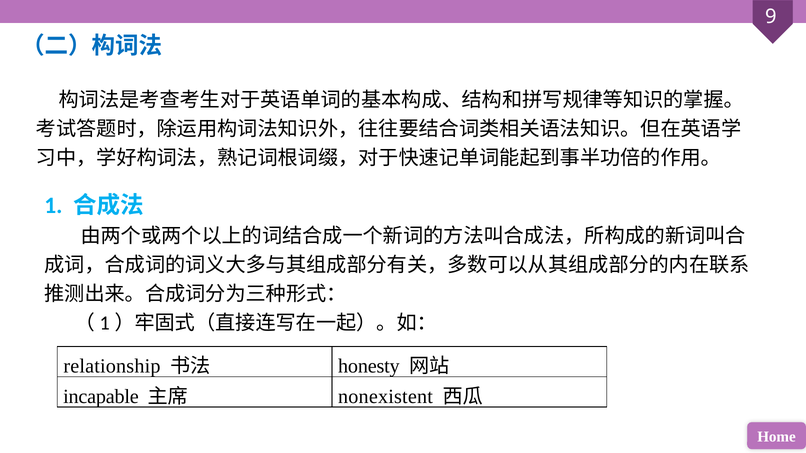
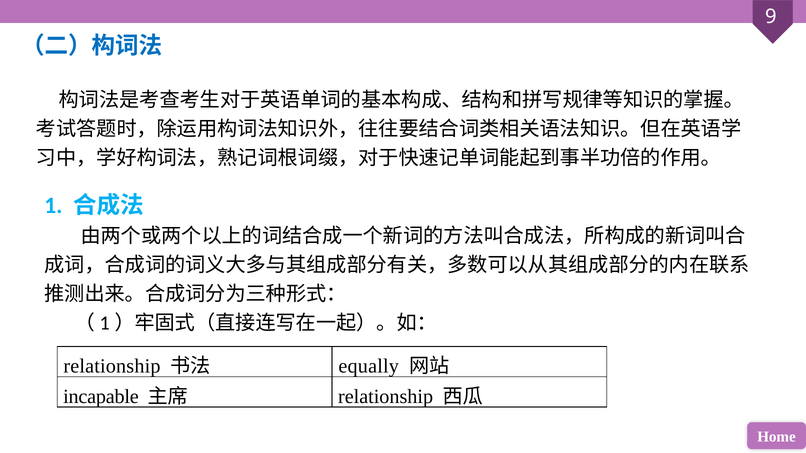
honesty: honesty -> equally
nonexistent at (385, 397): nonexistent -> relationship
